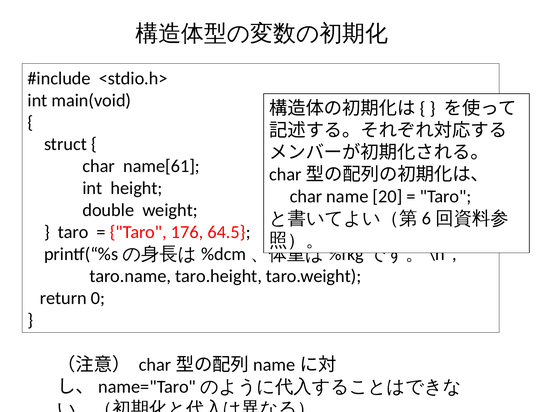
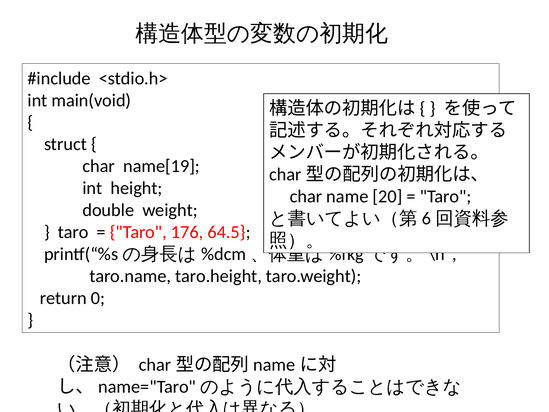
name[61: name[61 -> name[19
